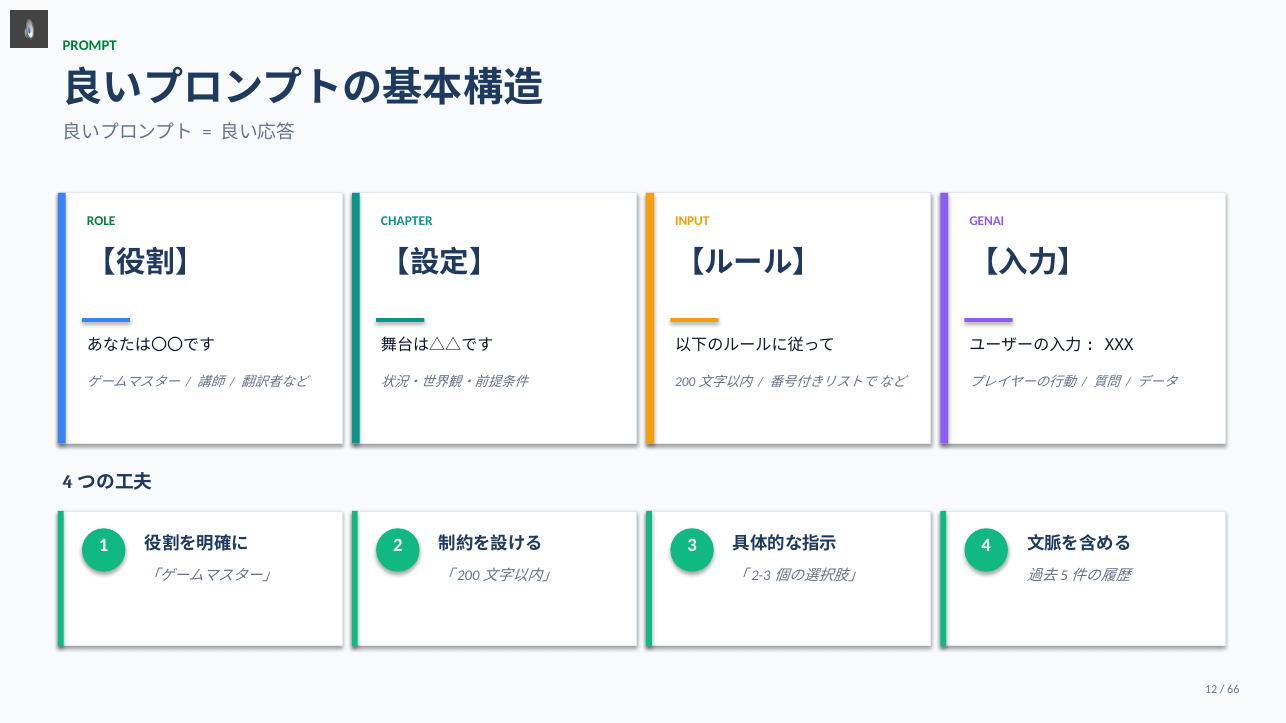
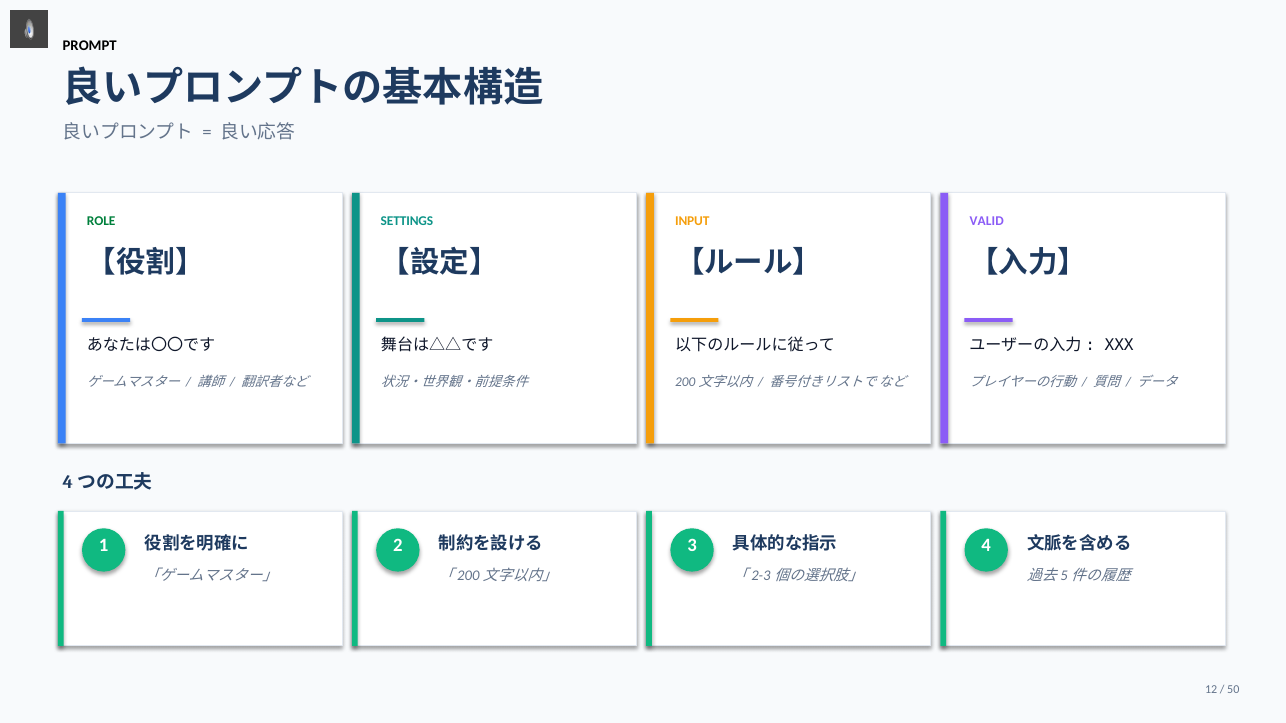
PROMPT colour: green -> black
CHAPTER: CHAPTER -> SETTINGS
GENAI: GENAI -> VALID
66: 66 -> 50
